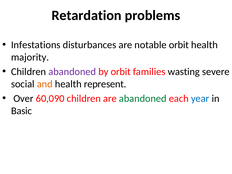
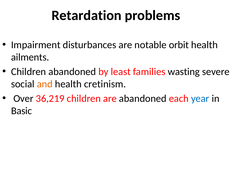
Infestations: Infestations -> Impairment
majority: majority -> ailments
abandoned at (72, 72) colour: purple -> black
by orbit: orbit -> least
represent: represent -> cretinism
60,090: 60,090 -> 36,219
abandoned at (143, 98) colour: green -> black
